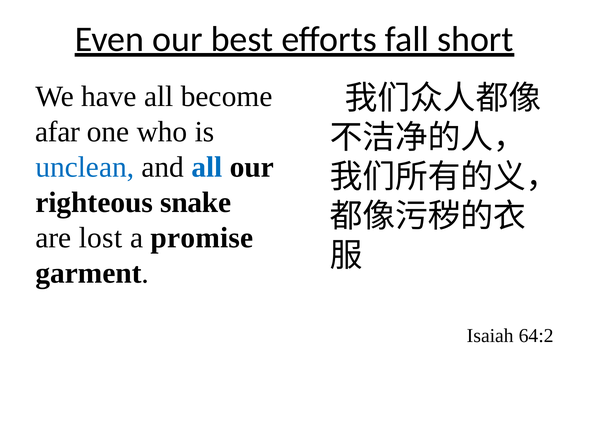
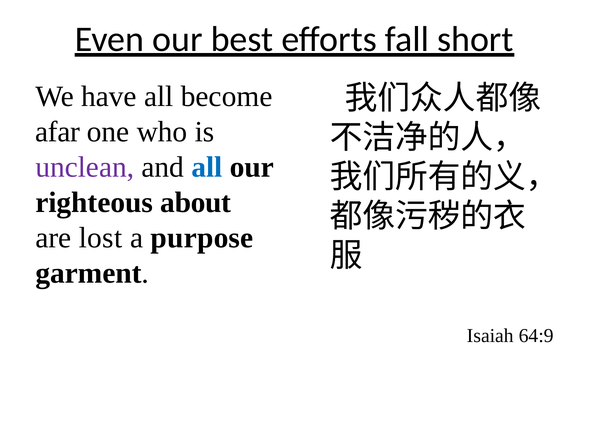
unclean colour: blue -> purple
snake: snake -> about
promise: promise -> purpose
64:2: 64:2 -> 64:9
